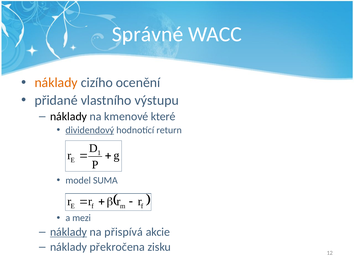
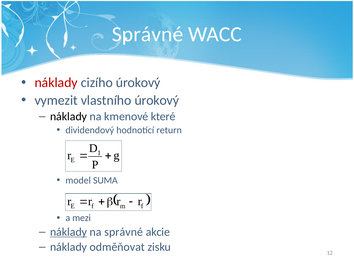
náklady at (56, 83) colour: orange -> red
cizího ocenění: ocenění -> úrokový
přidané: přidané -> vymezit
vlastního výstupu: výstupu -> úrokový
dividendový underline: present -> none
na přispívá: přispívá -> správné
překročena: překročena -> odměňovat
